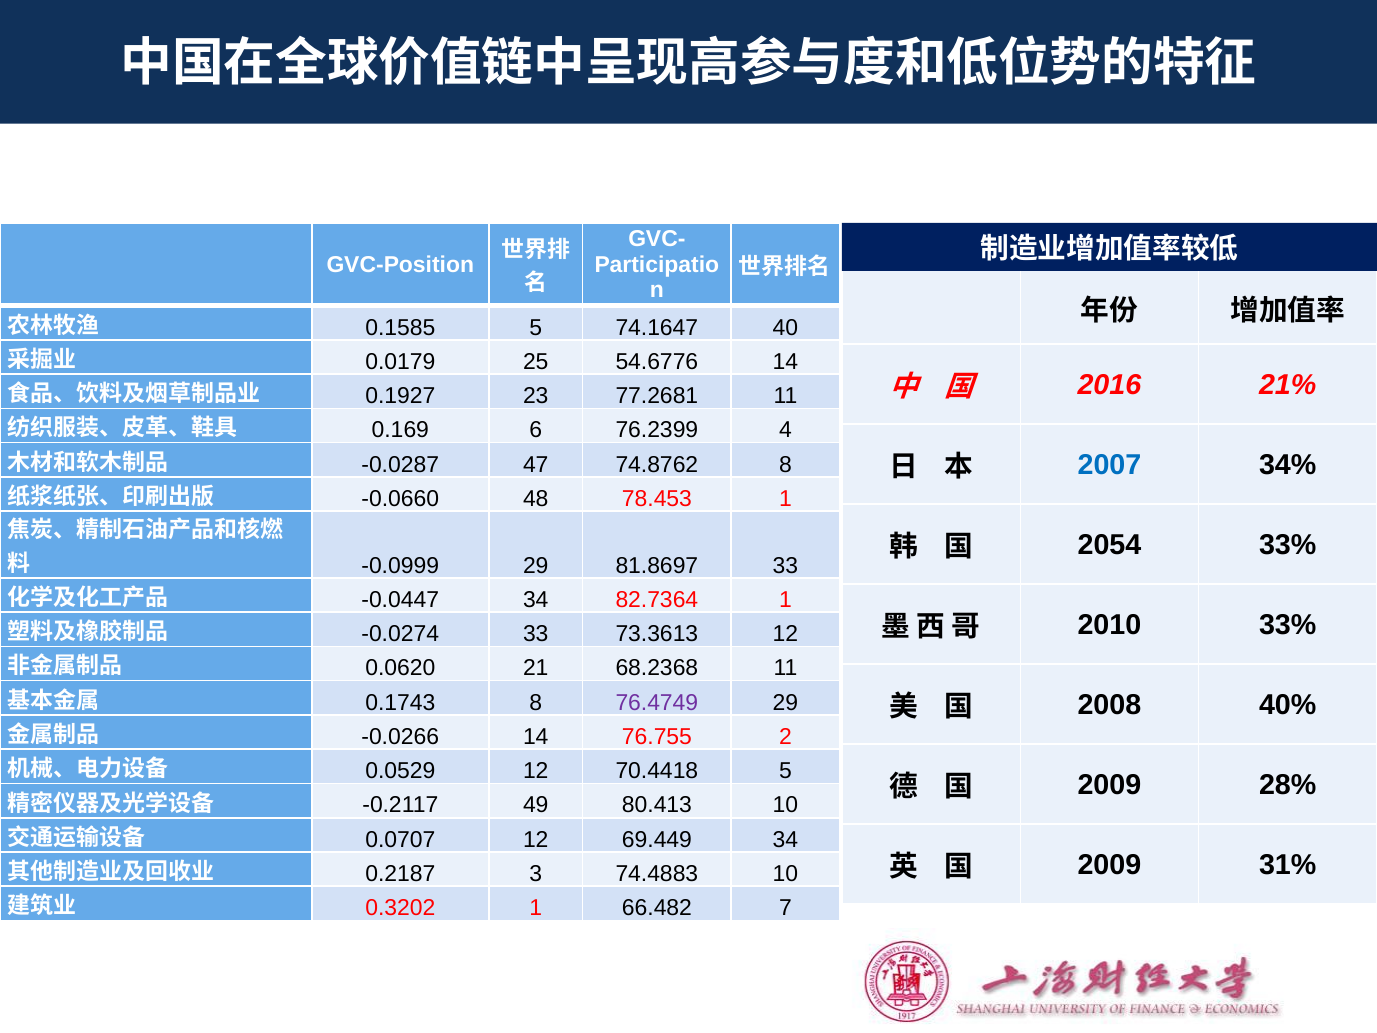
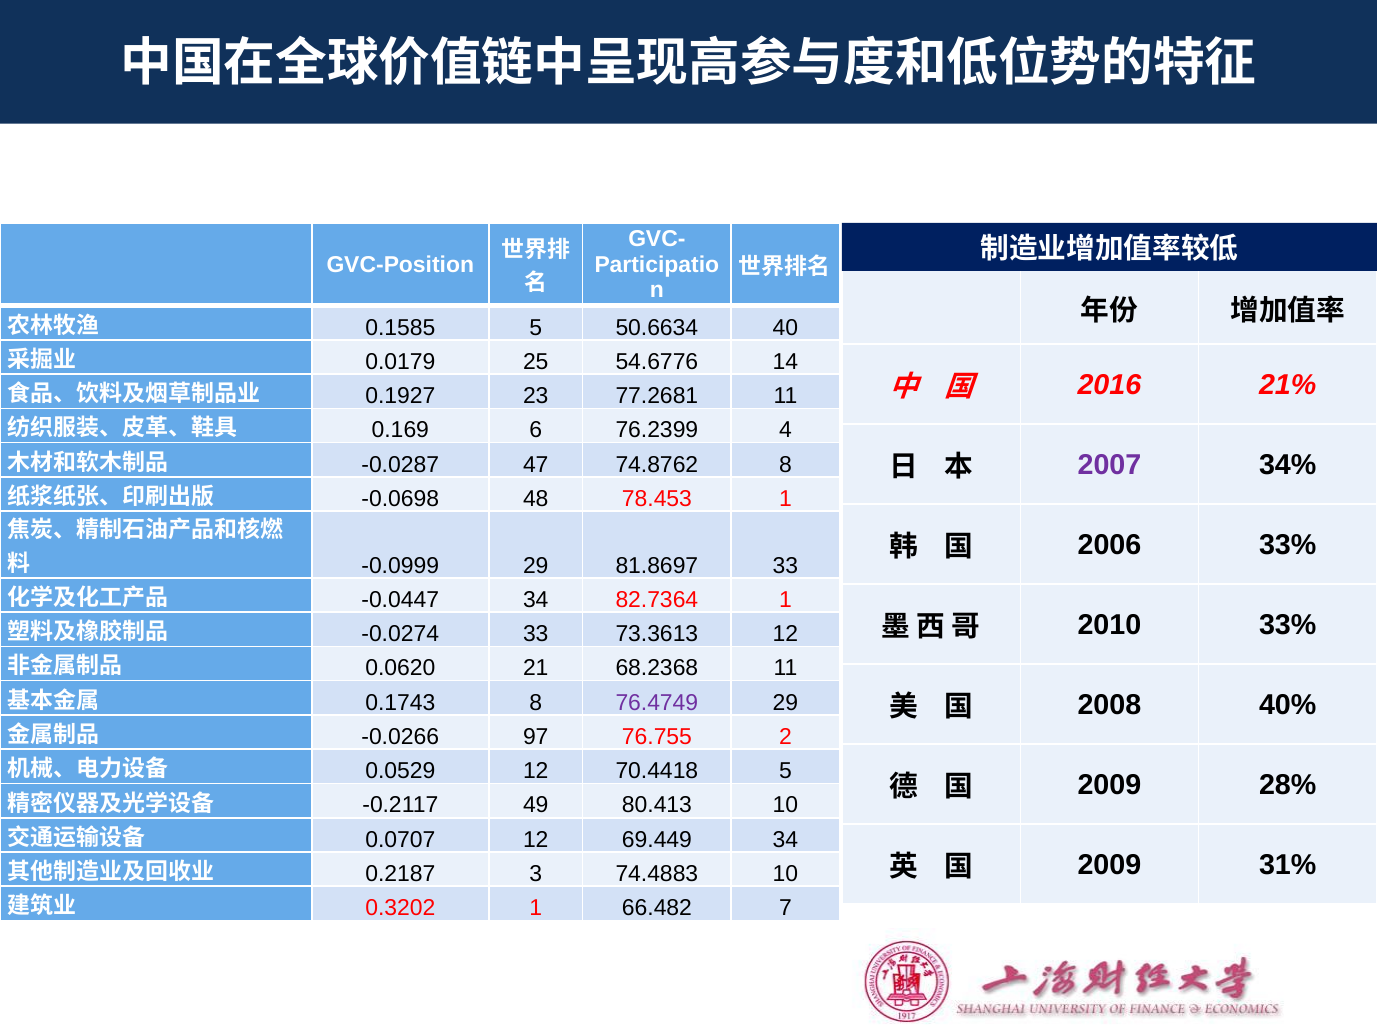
74.1647: 74.1647 -> 50.6634
2007 colour: blue -> purple
-0.0660: -0.0660 -> -0.0698
2054: 2054 -> 2006
-0.0266 14: 14 -> 97
